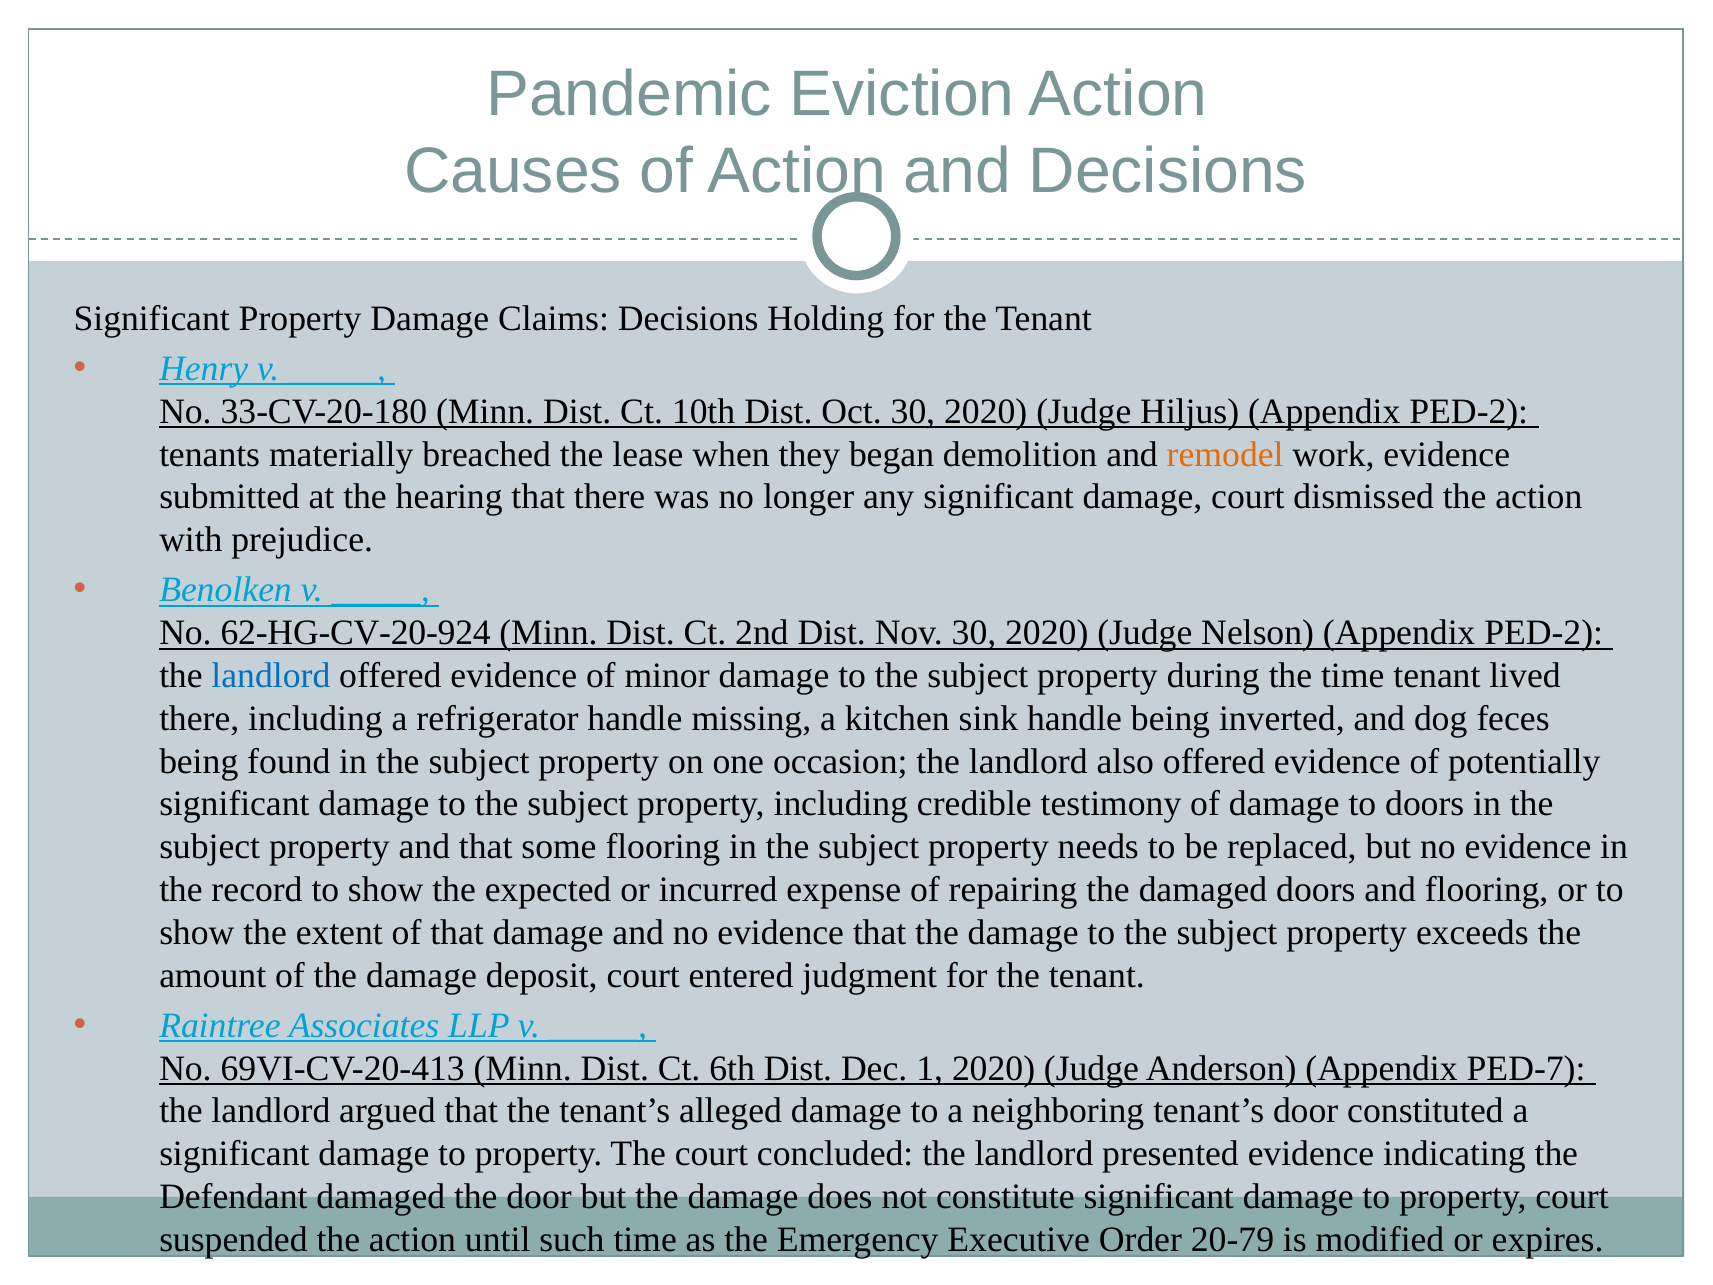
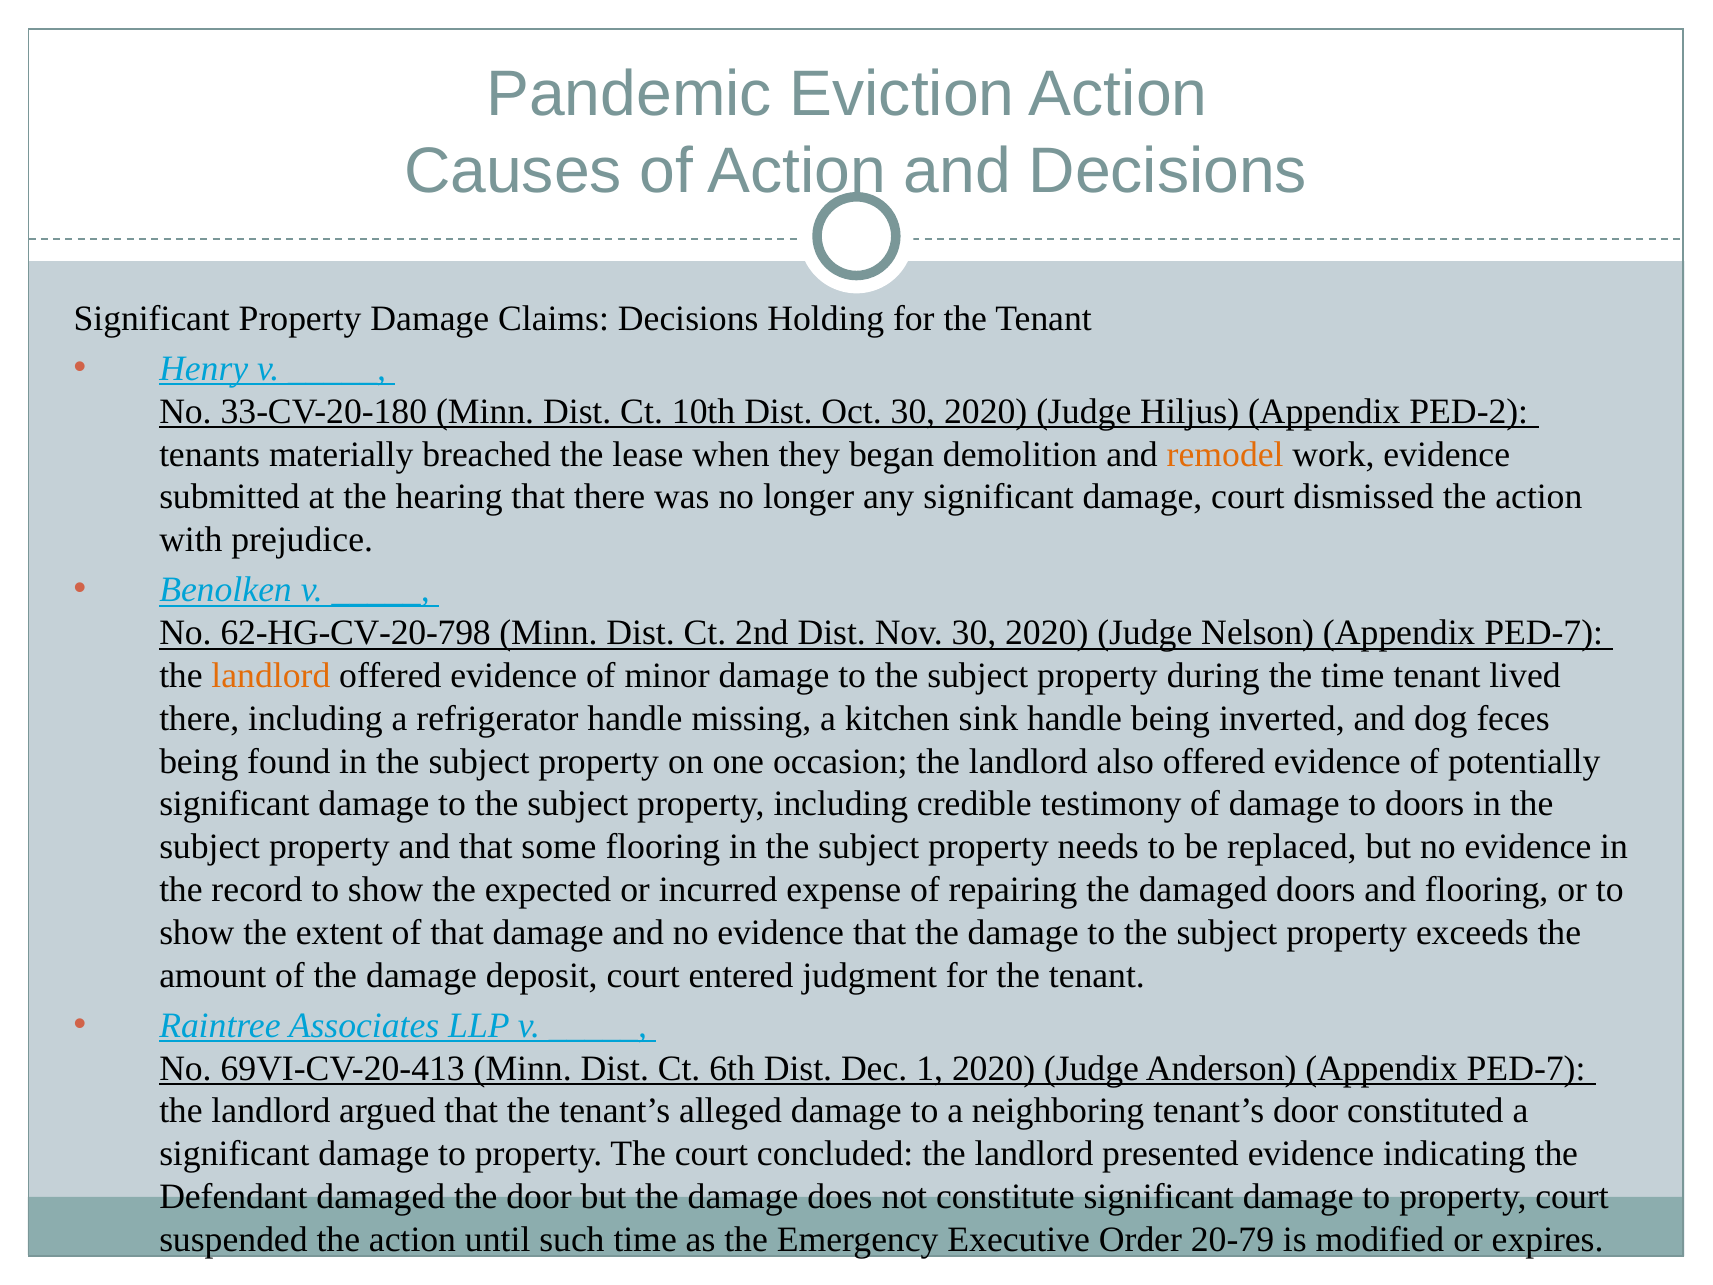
62-HG-CV-20-924: 62-HG-CV-20-924 -> 62-HG-CV-20-798
Nelson Appendix PED-2: PED-2 -> PED-7
landlord at (271, 675) colour: blue -> orange
